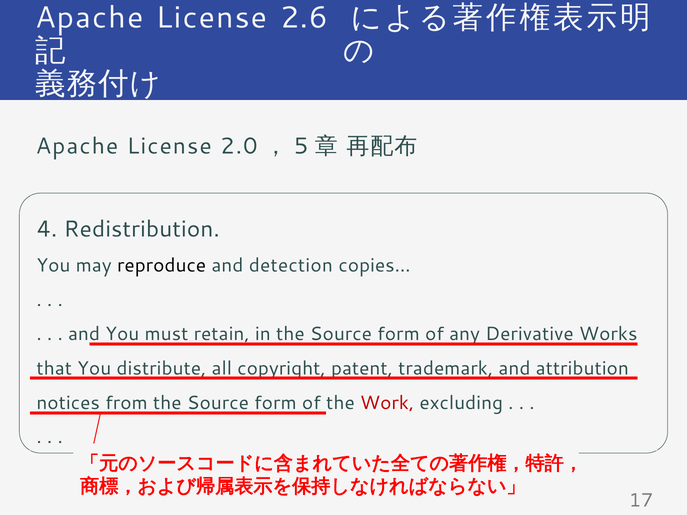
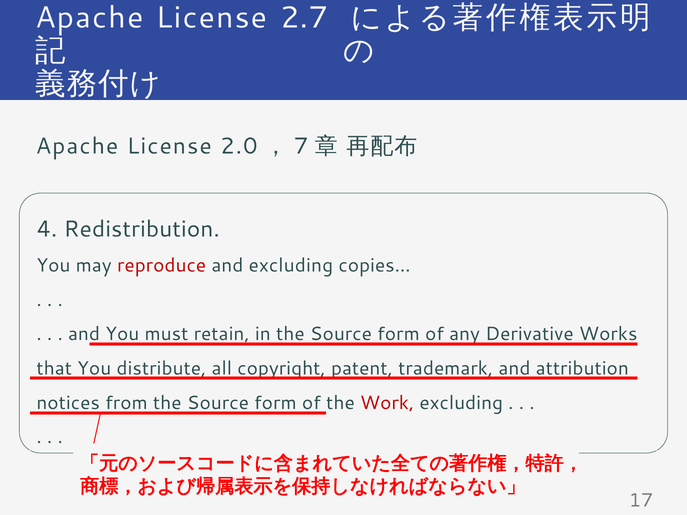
2.6: 2.6 -> 2.7
5: 5 -> 7
reproduce colour: black -> red
and detection: detection -> excluding
